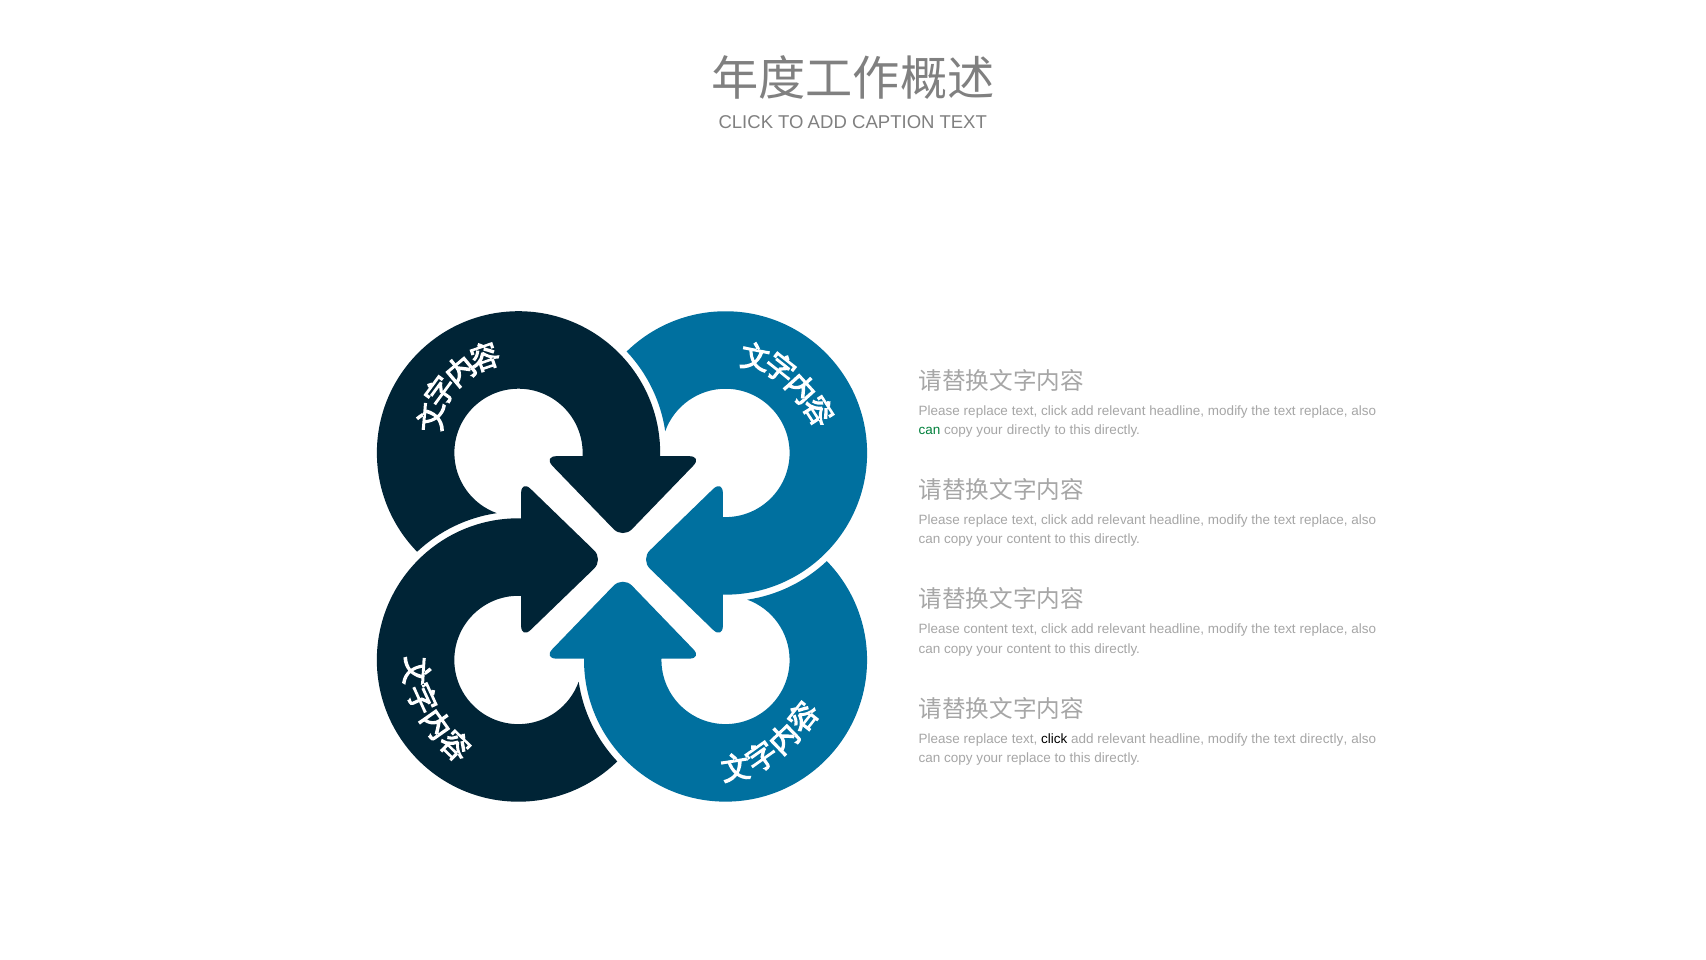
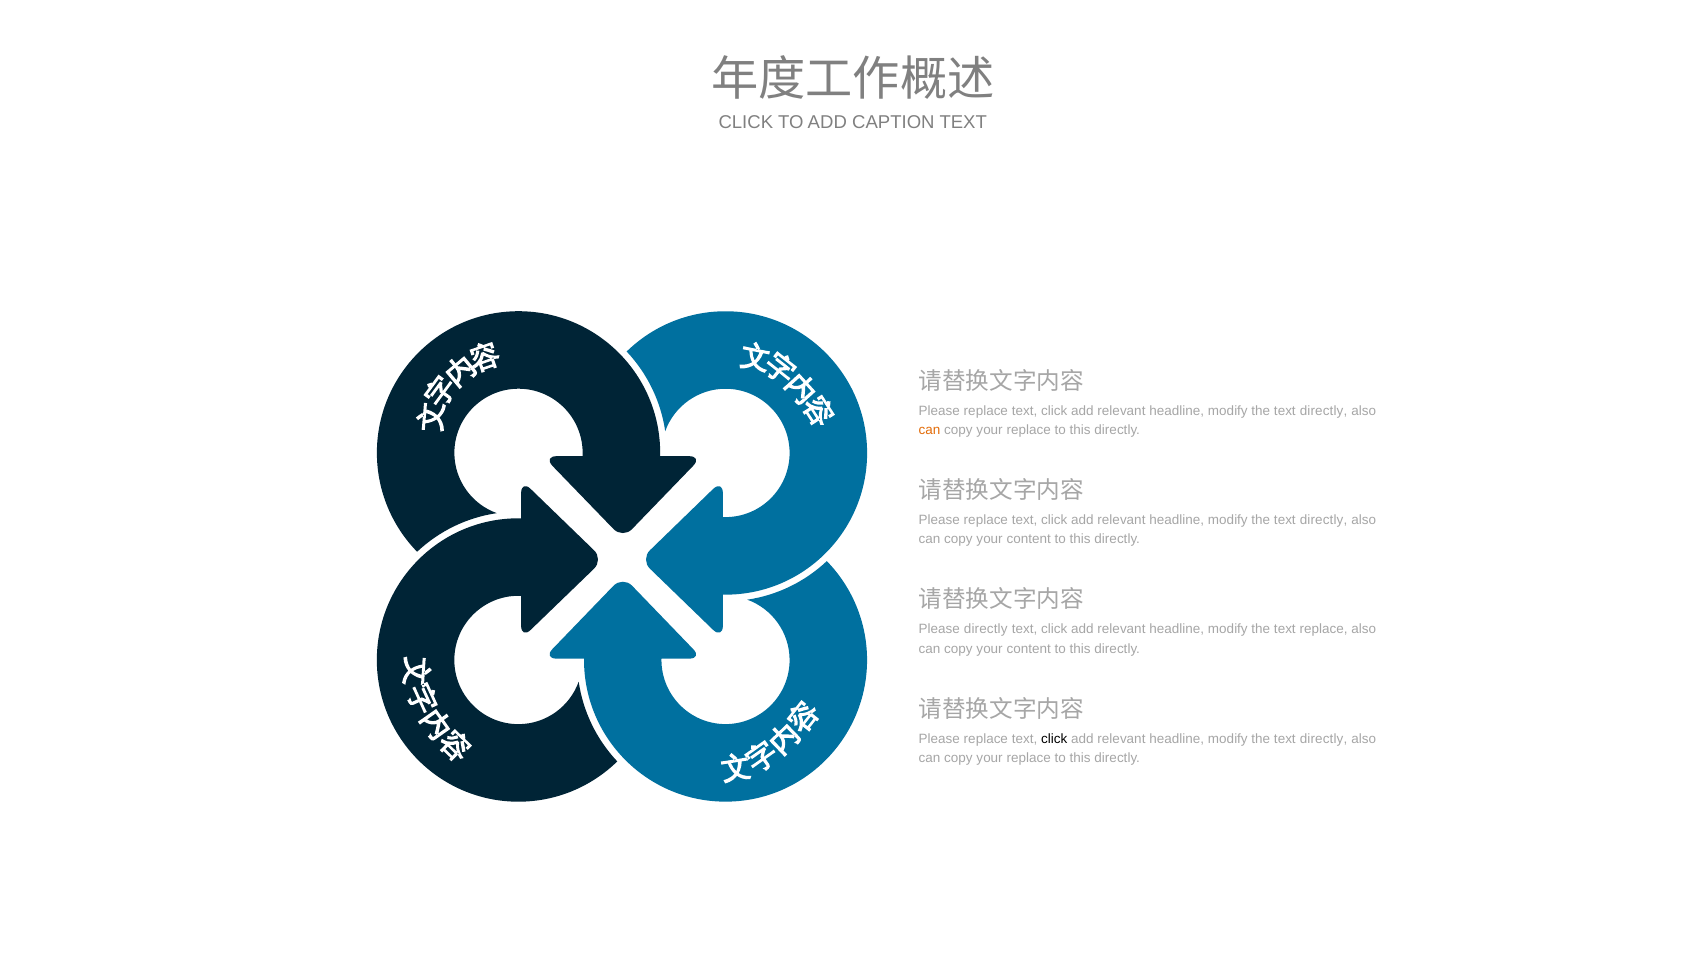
replace at (1324, 411): replace -> directly
can at (930, 430) colour: green -> orange
directly at (1029, 430): directly -> replace
replace at (1324, 520): replace -> directly
Please content: content -> directly
